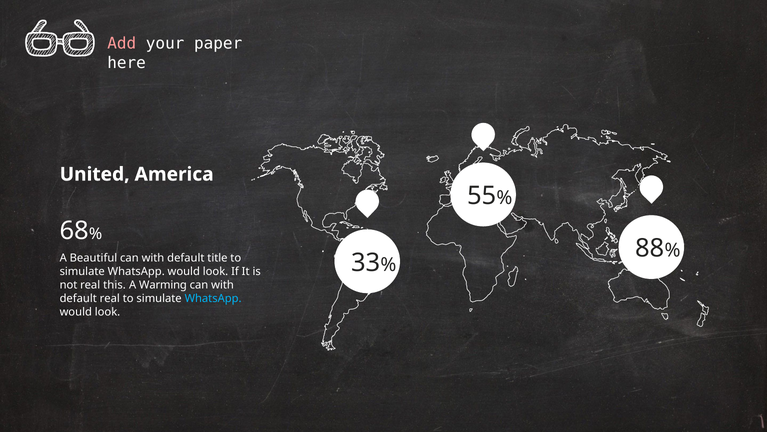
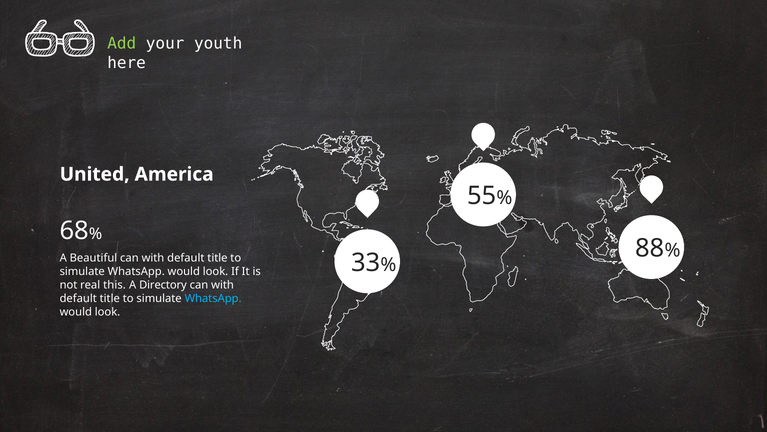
Add colour: pink -> light green
paper: paper -> youth
Warming: Warming -> Directory
real at (110, 298): real -> title
